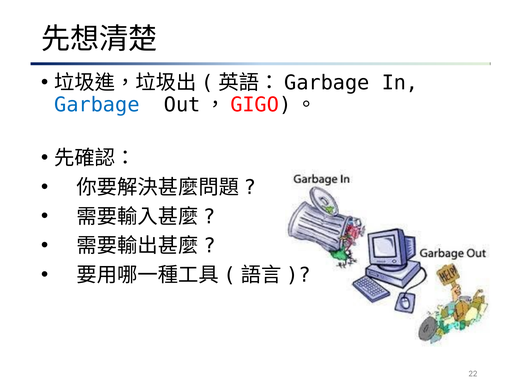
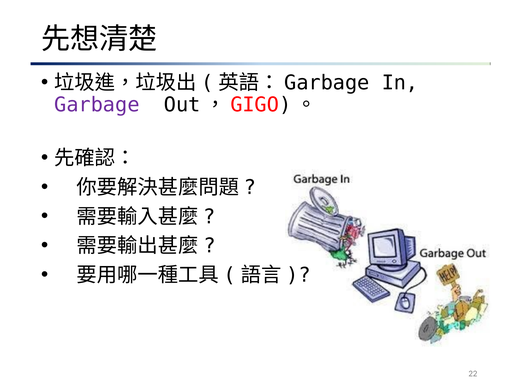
Garbage colour: blue -> purple
